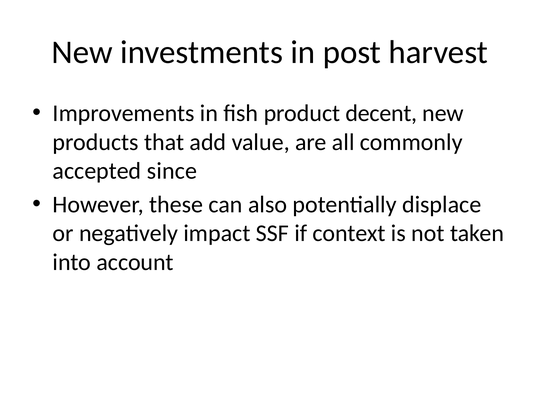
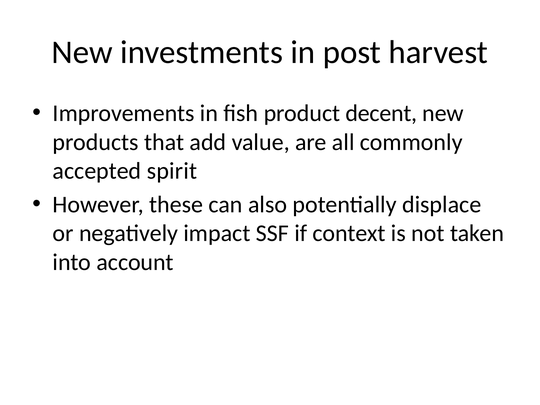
since: since -> spirit
